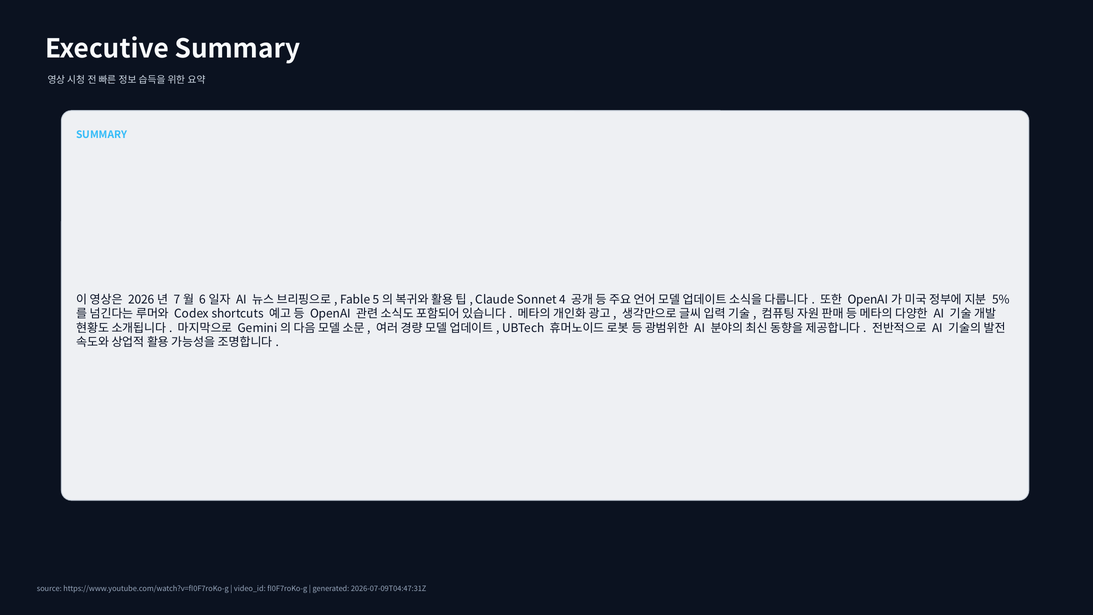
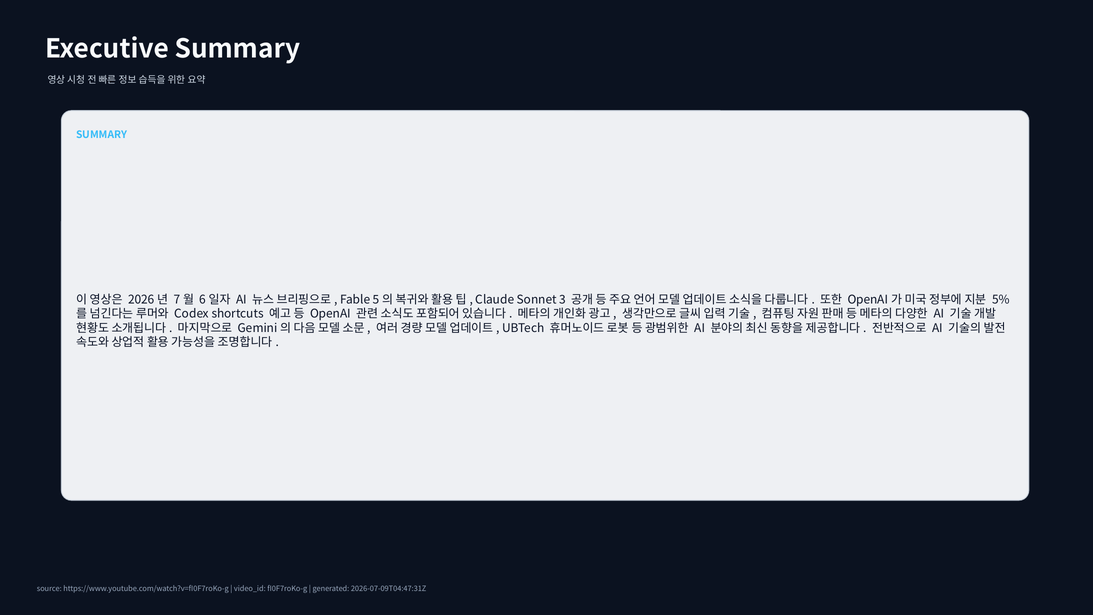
4: 4 -> 3
